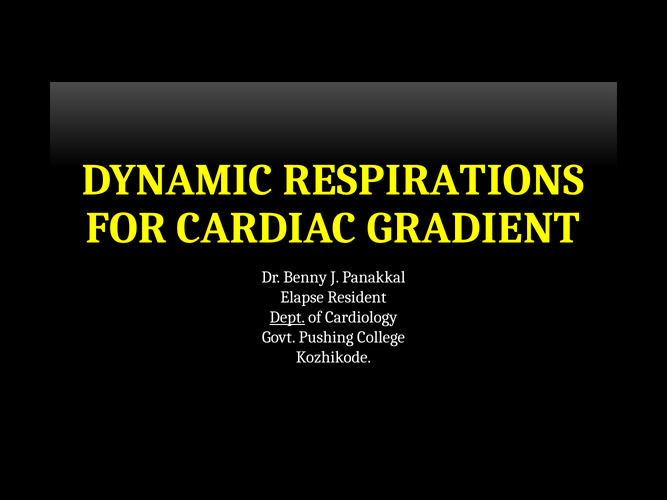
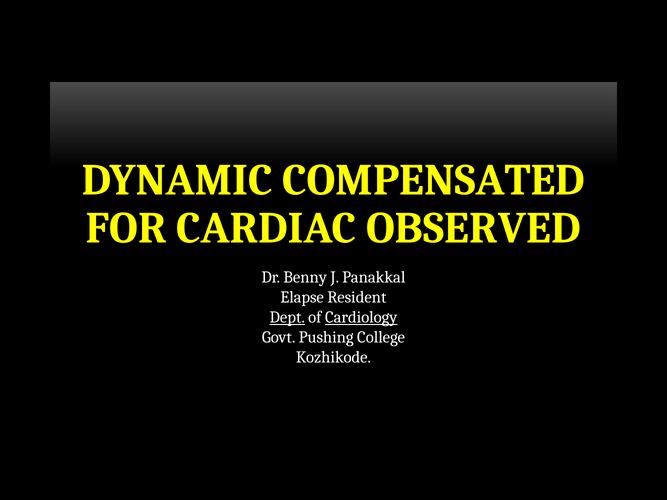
RESPIRATIONS: RESPIRATIONS -> COMPENSATED
GRADIENT: GRADIENT -> OBSERVED
Cardiology underline: none -> present
